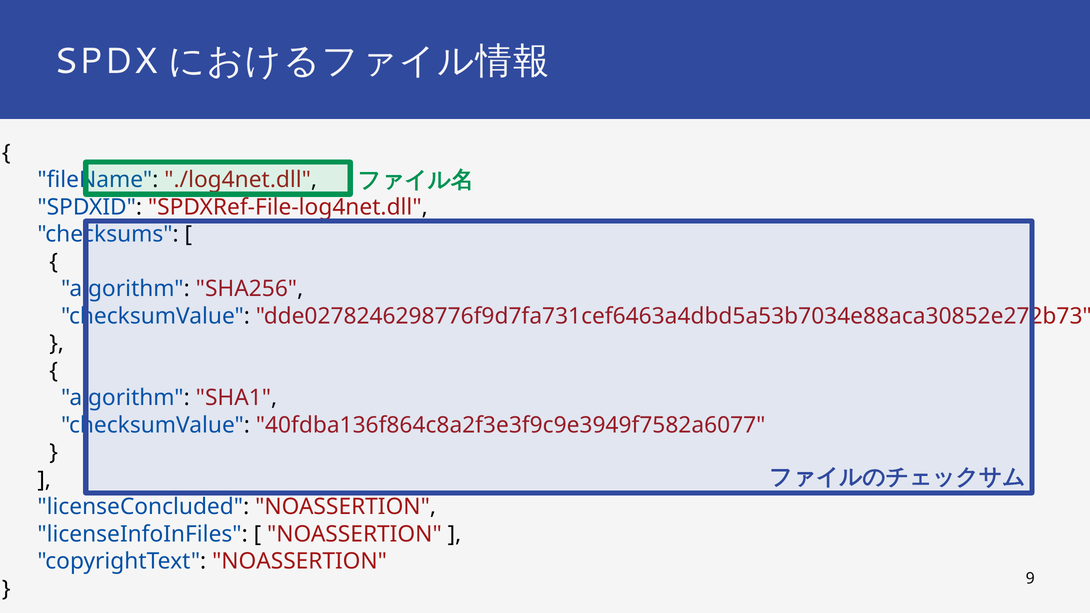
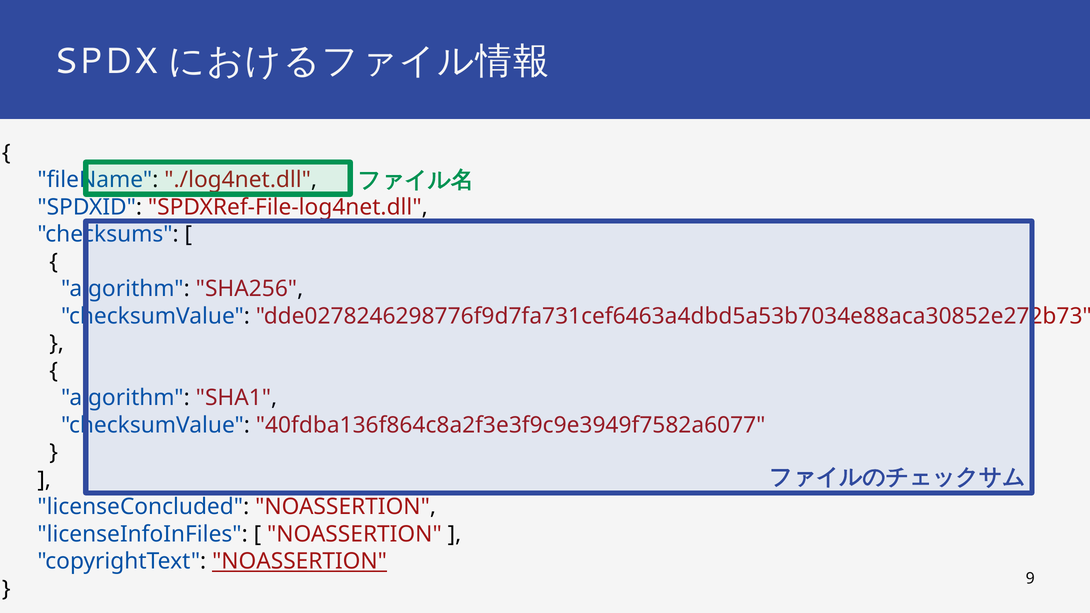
NOASSERTION at (300, 562) underline: none -> present
